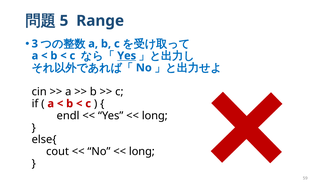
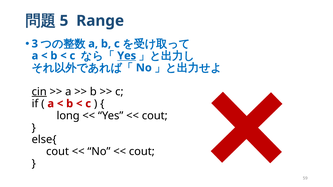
cin underline: none -> present
endl: endl -> long
long at (155, 116): long -> cout
long at (142, 152): long -> cout
